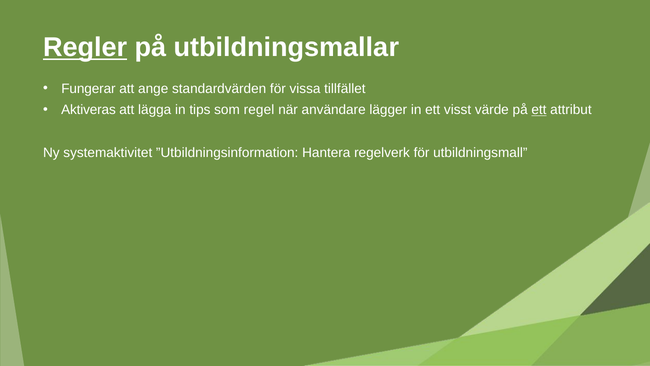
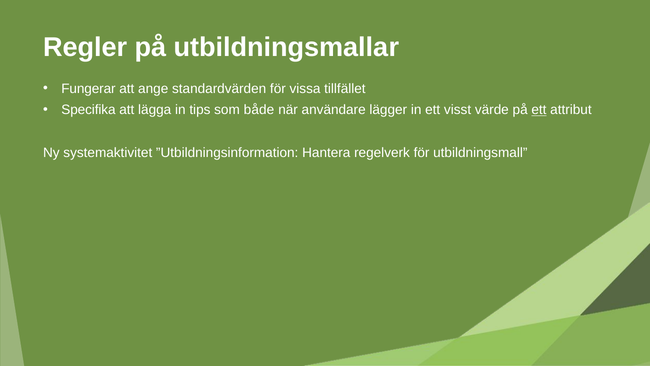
Regler underline: present -> none
Aktiveras: Aktiveras -> Specifika
regel: regel -> både
